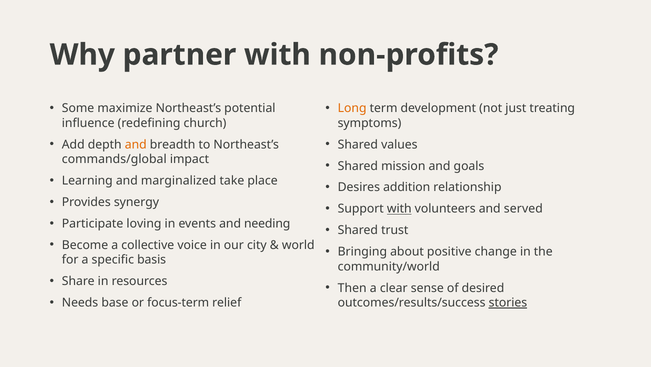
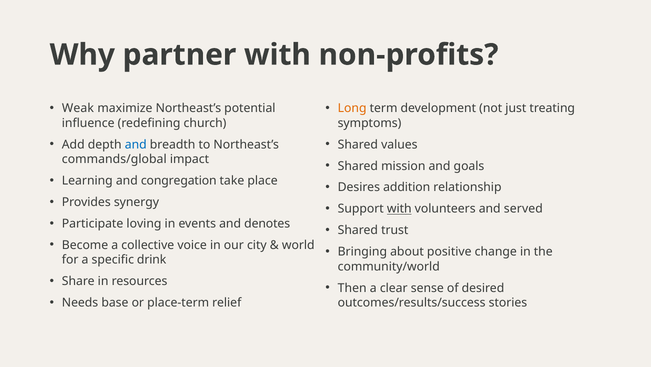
Some: Some -> Weak
and at (136, 144) colour: orange -> blue
marginalized: marginalized -> congregation
needing: needing -> denotes
basis: basis -> drink
focus-term: focus-term -> place-term
stories underline: present -> none
